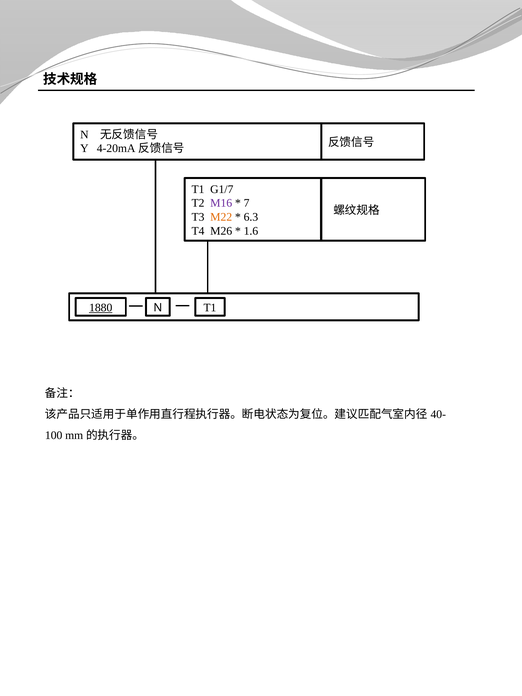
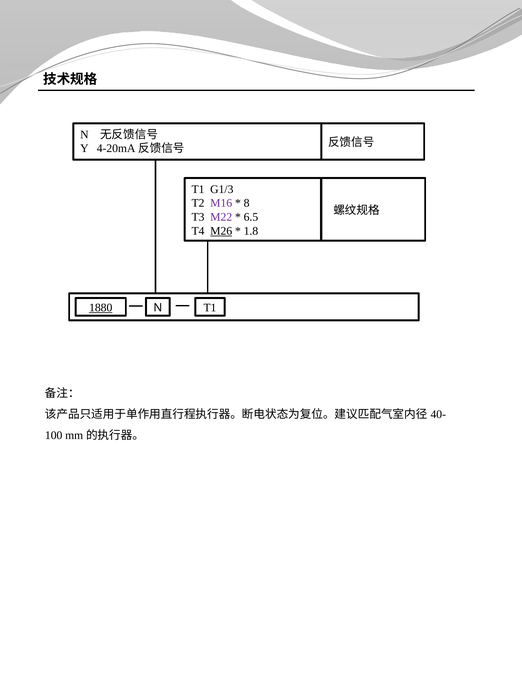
G1/7: G1/7 -> G1/3
7: 7 -> 8
M22 colour: orange -> purple
6.3: 6.3 -> 6.5
M26 underline: none -> present
1.6: 1.6 -> 1.8
